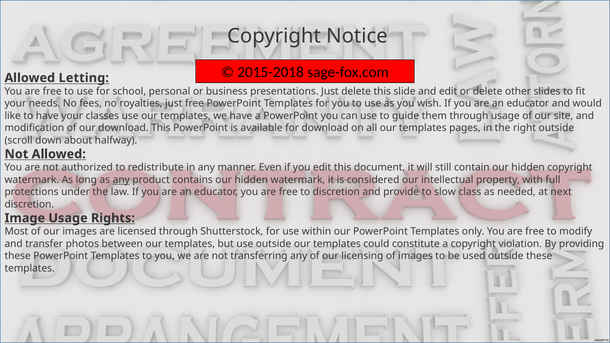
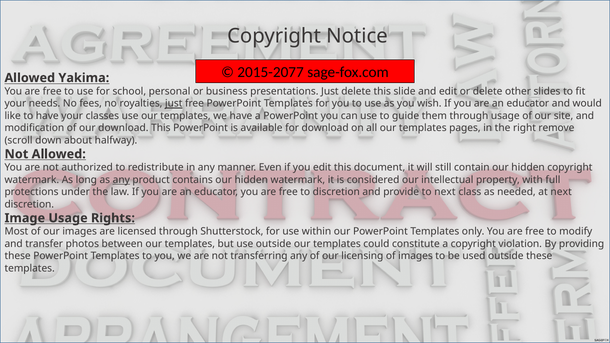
2015-2018: 2015-2018 -> 2015-2077
Letting: Letting -> Yakima
just at (174, 104) underline: none -> present
right outside: outside -> remove
to slow: slow -> next
